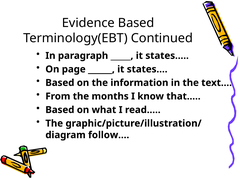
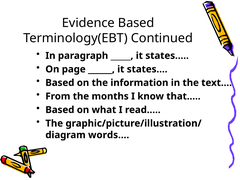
follow…: follow… -> words…
